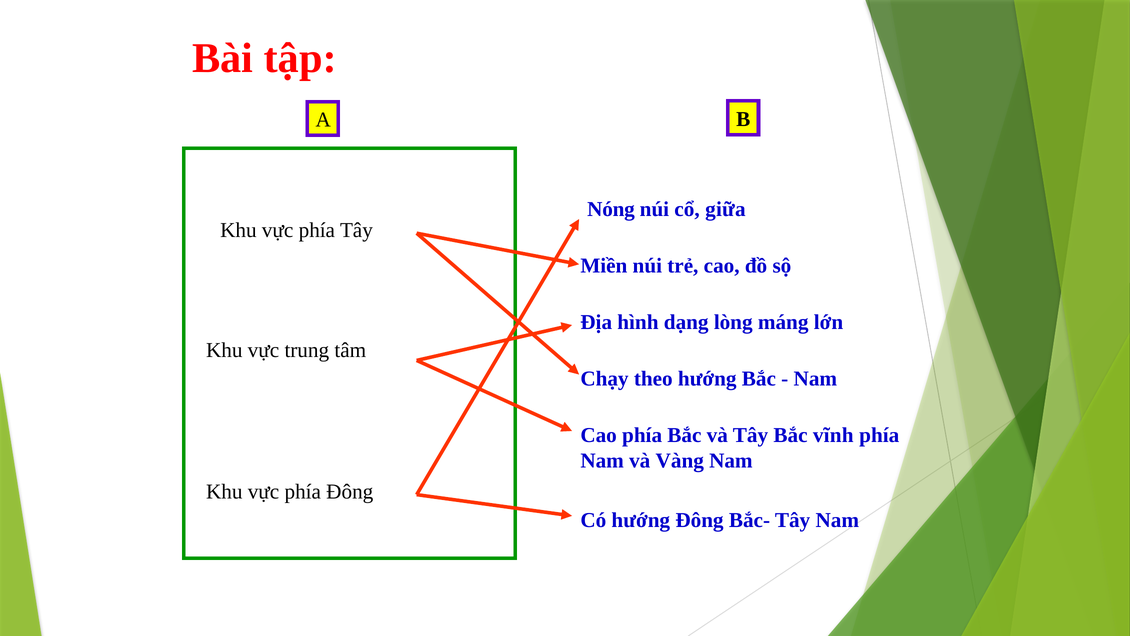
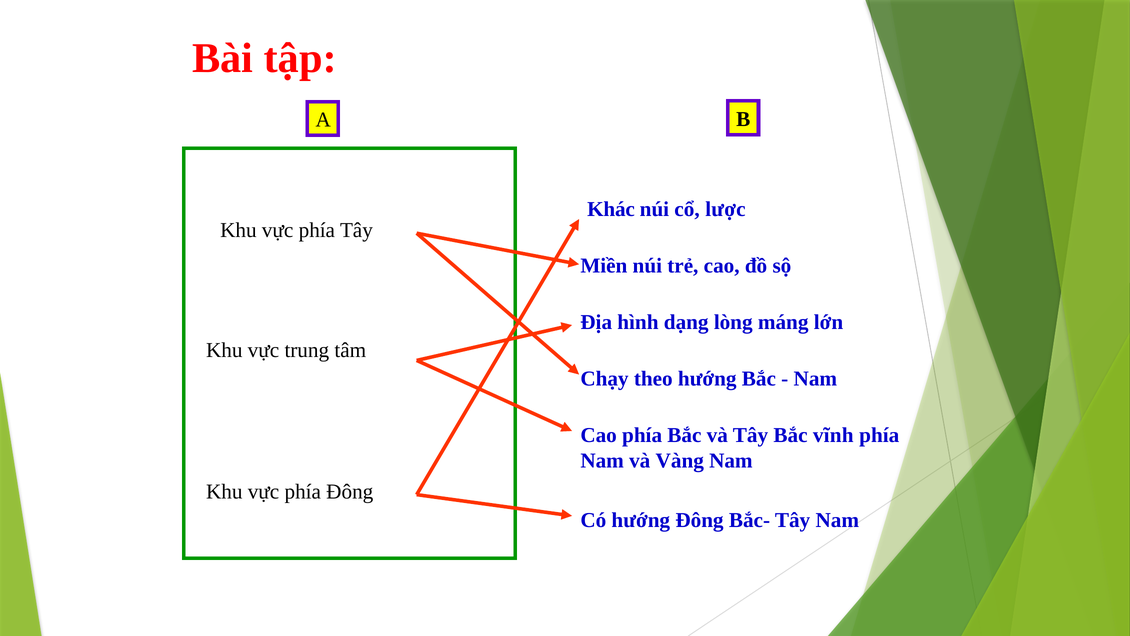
Nóng: Nóng -> Khác
giữa: giữa -> lược
